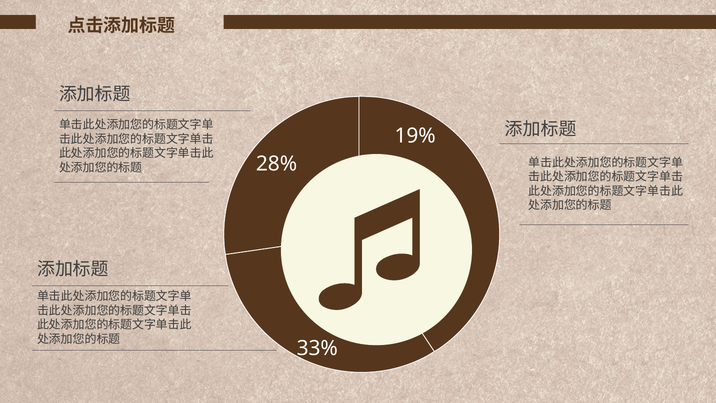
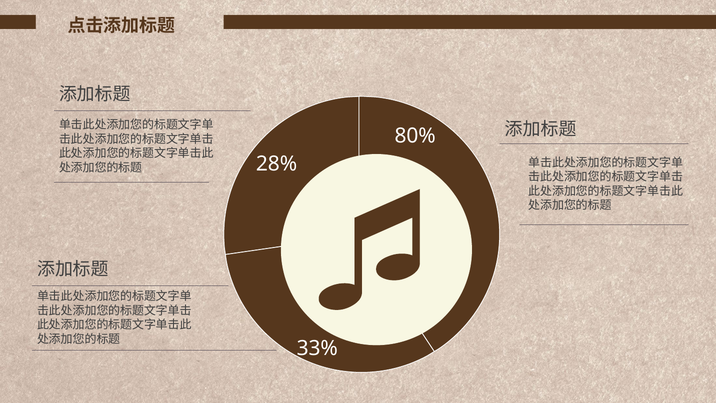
19%: 19% -> 80%
